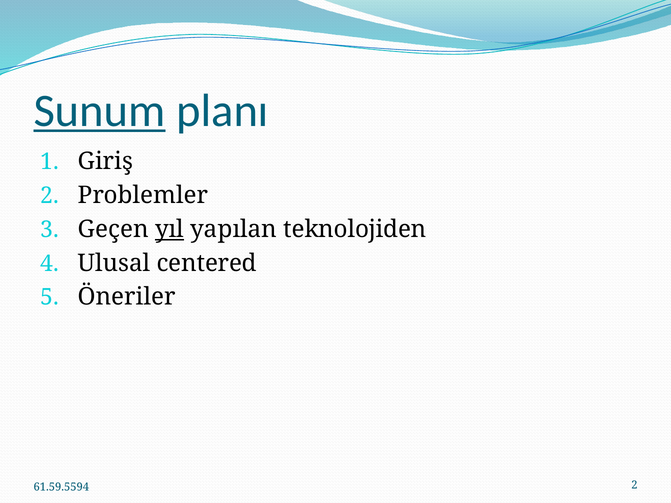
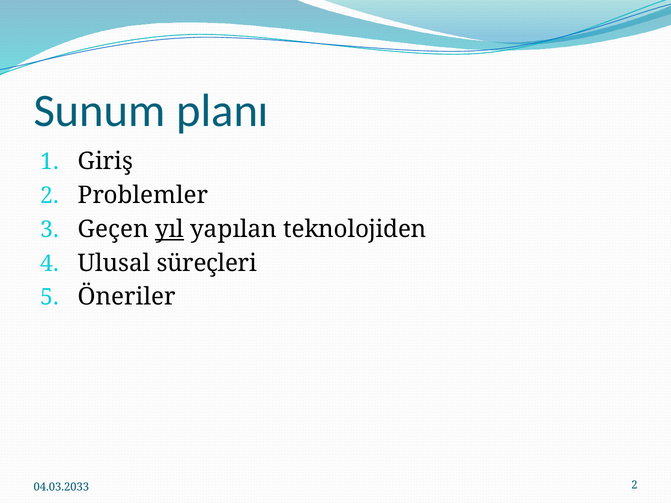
Sunum underline: present -> none
centered: centered -> süreçleri
61.59.5594: 61.59.5594 -> 04.03.2033
